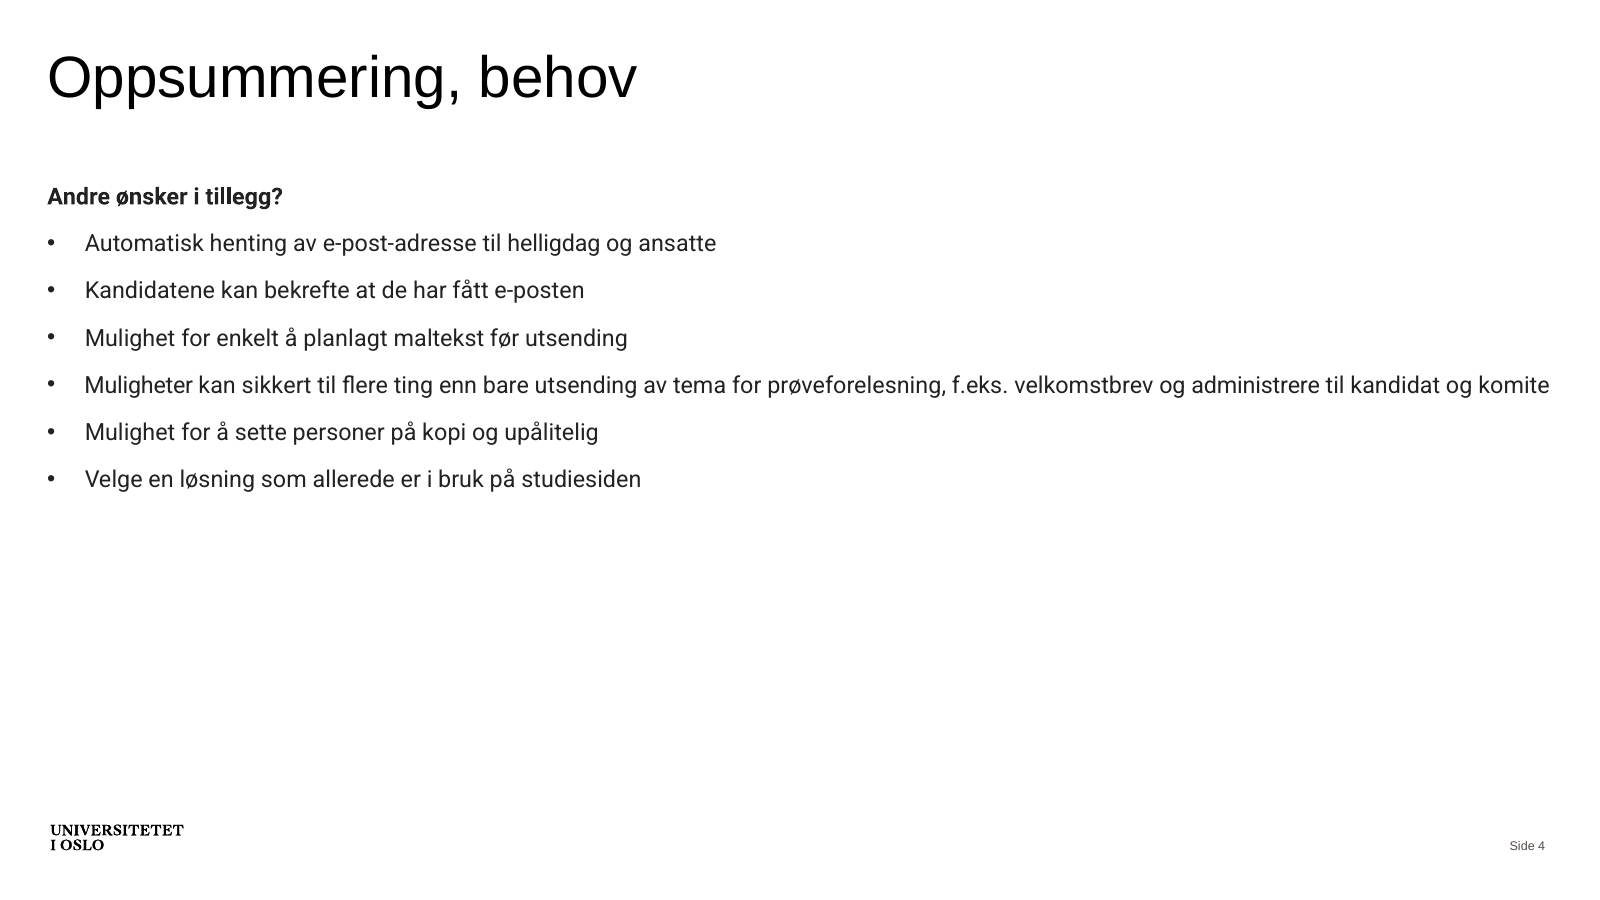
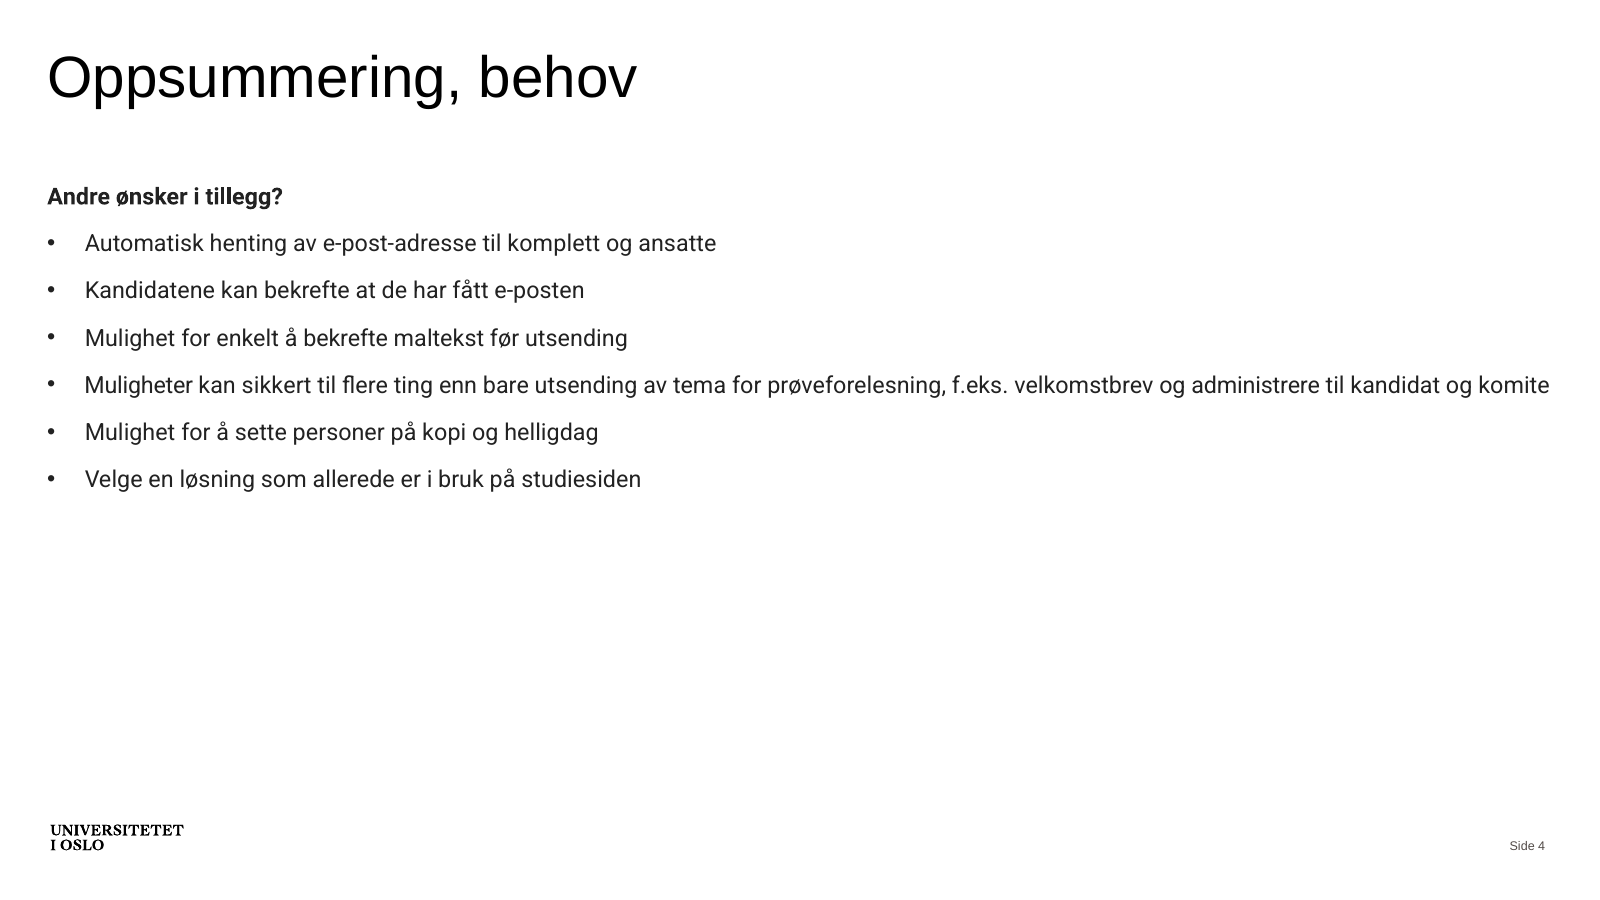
helligdag: helligdag -> komplett
å planlagt: planlagt -> bekrefte
upålitelig: upålitelig -> helligdag
